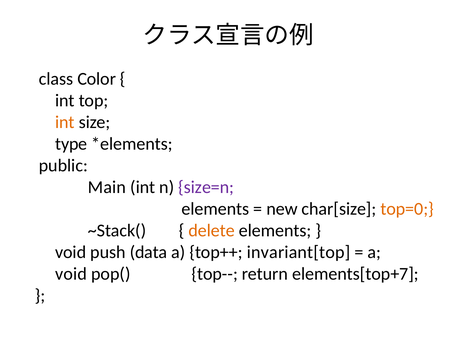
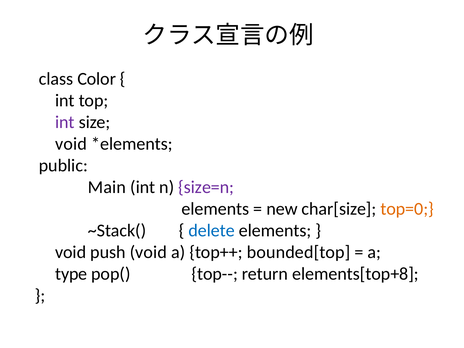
int at (65, 122) colour: orange -> purple
type at (71, 144): type -> void
delete colour: orange -> blue
push data: data -> void
invariant[top: invariant[top -> bounded[top
void at (71, 274): void -> type
elements[top+7: elements[top+7 -> elements[top+8
